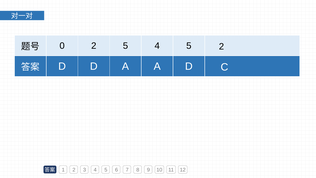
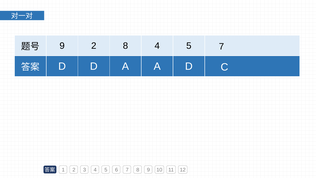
0 at (62, 46): 0 -> 9
2 5: 5 -> 8
5 2: 2 -> 7
